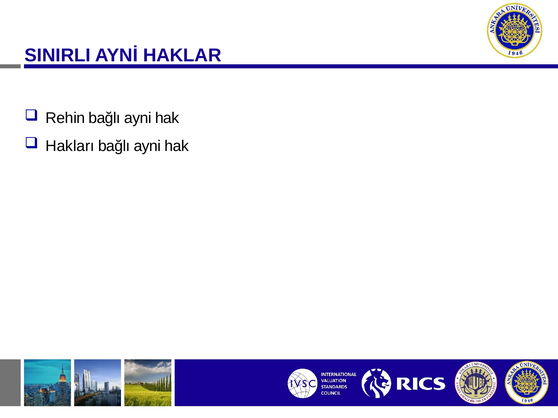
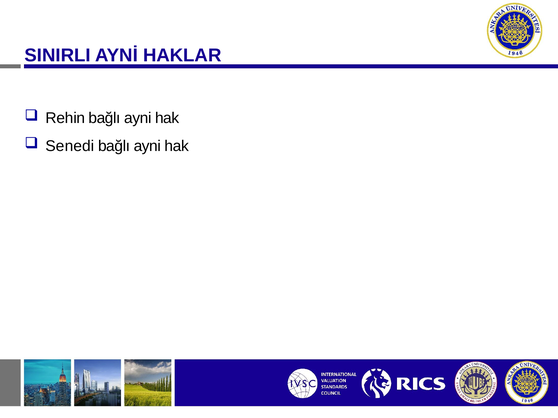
Hakları: Hakları -> Senedi
